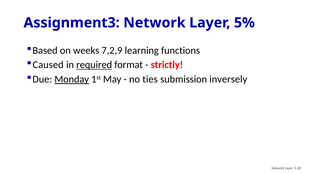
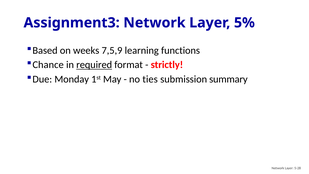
7,2,9: 7,2,9 -> 7,5,9
Caused: Caused -> Chance
Monday underline: present -> none
inversely: inversely -> summary
